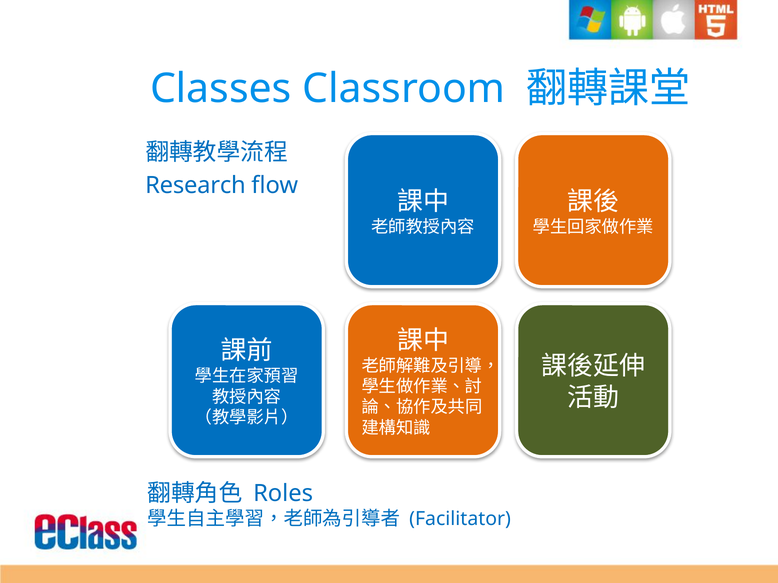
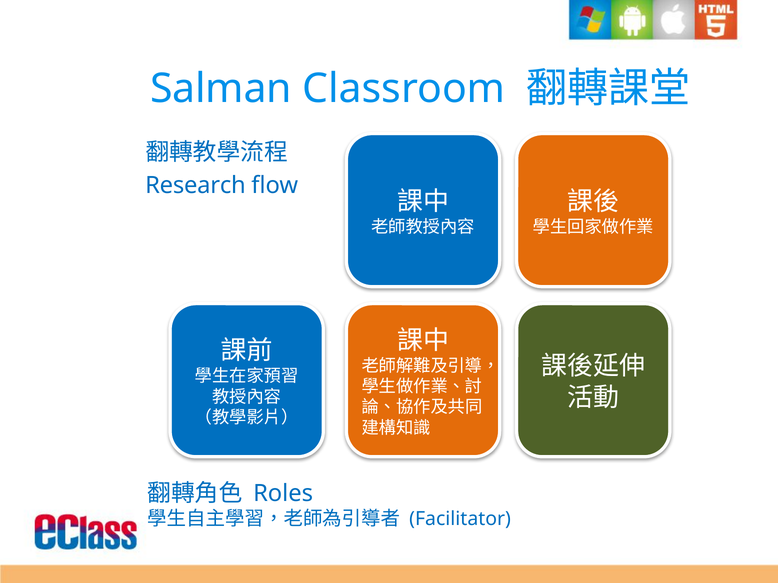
Classes: Classes -> Salman
